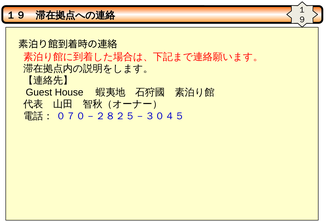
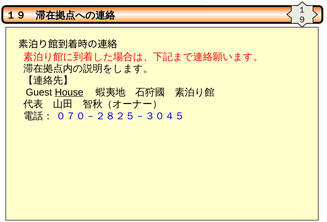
House underline: none -> present
